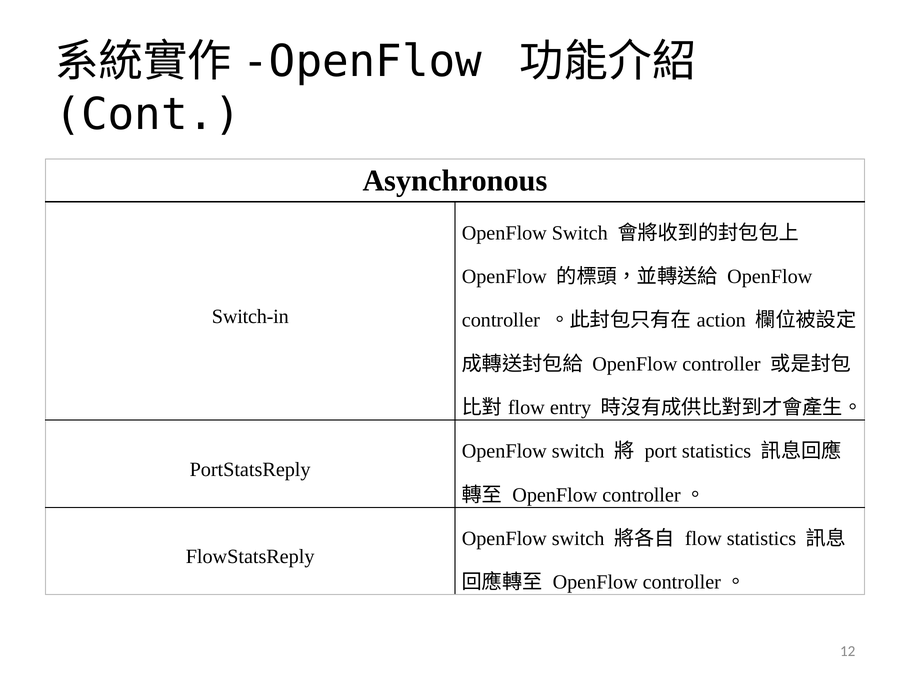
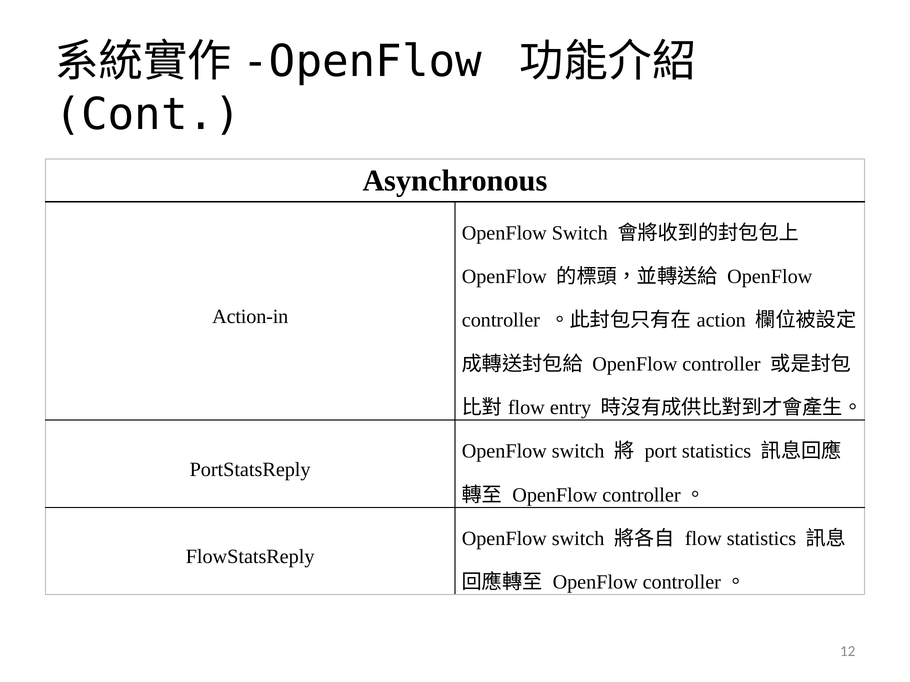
Switch-in: Switch-in -> Action-in
